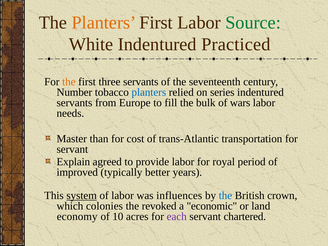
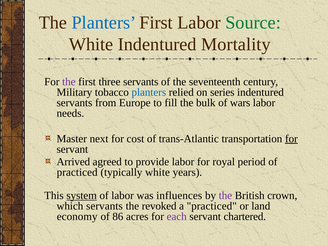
Planters at (104, 23) colour: orange -> blue
Practiced: Practiced -> Mortality
the at (69, 82) colour: orange -> purple
Number: Number -> Military
than: than -> next
for at (291, 139) underline: none -> present
Explain: Explain -> Arrived
improved at (77, 172): improved -> practiced
typically better: better -> white
the at (225, 196) colour: blue -> purple
which colonies: colonies -> servants
a economic: economic -> practiced
10: 10 -> 86
